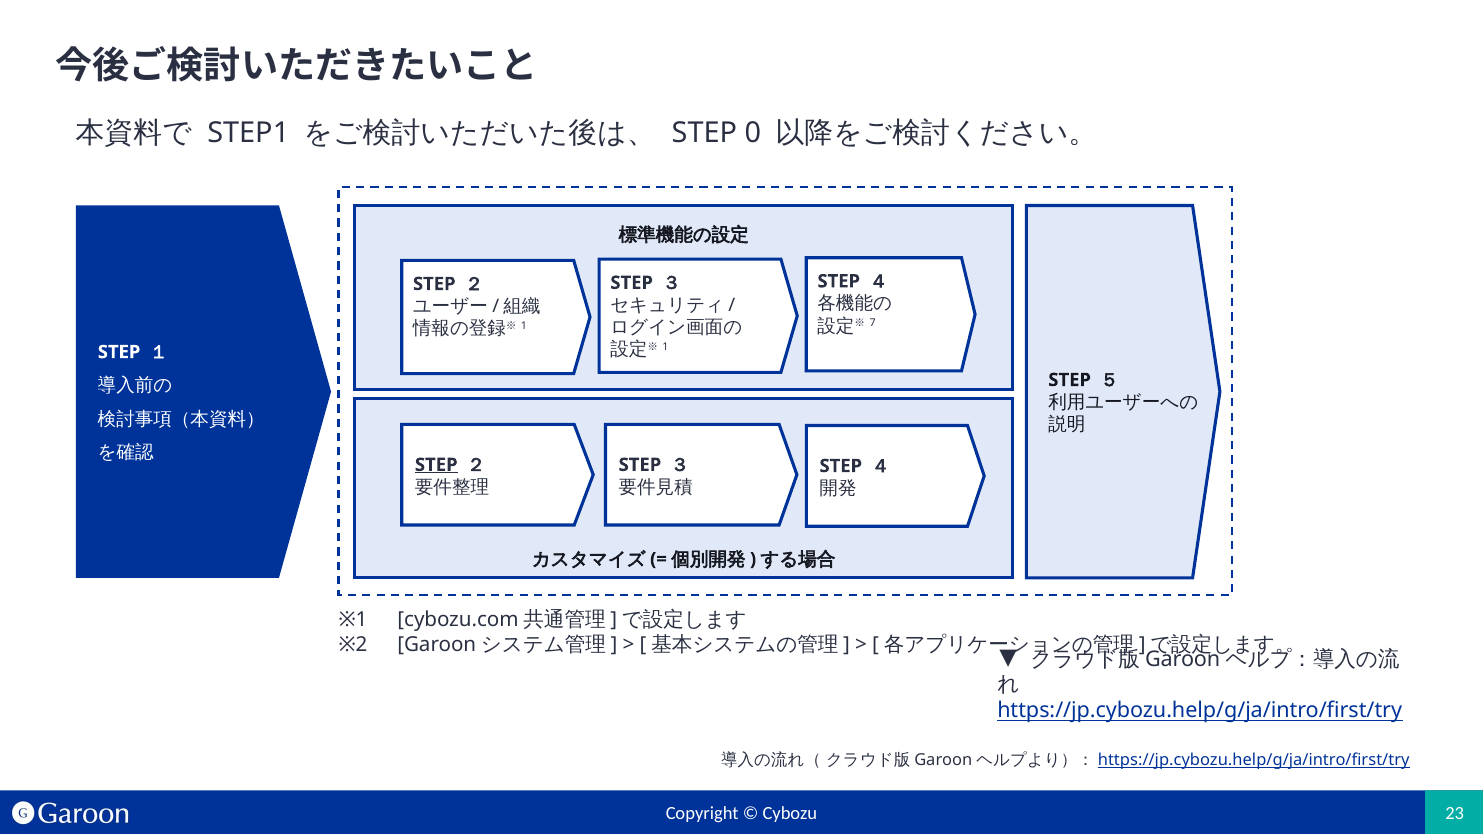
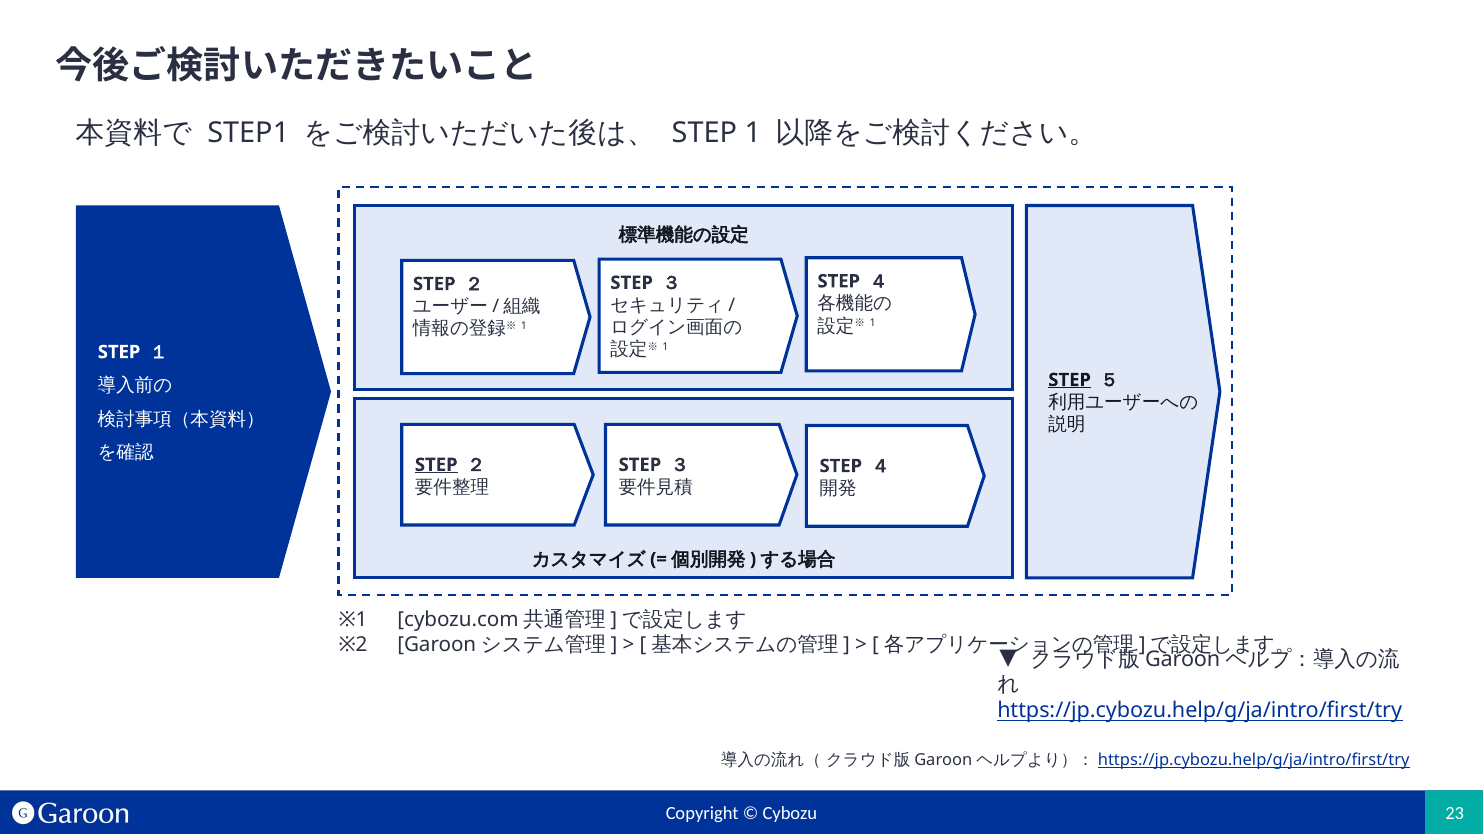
STEP 0: 0 -> 1
7 at (873, 323): 7 -> 1
STEP at (1070, 380) underline: none -> present
